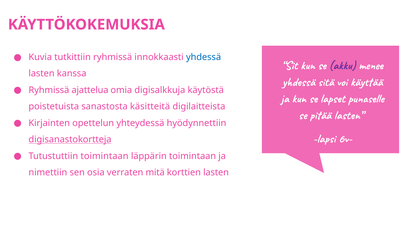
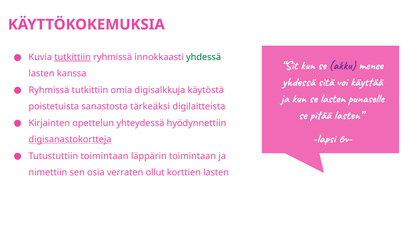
tutkittiin at (73, 57) underline: none -> present
yhdessä at (204, 57) colour: blue -> green
Ryhmissä ajattelua: ajattelua -> tutkittiin
se lapset: lapset -> lasten
käsitteitä: käsitteitä -> tärkeäksi
mitä: mitä -> ollut
